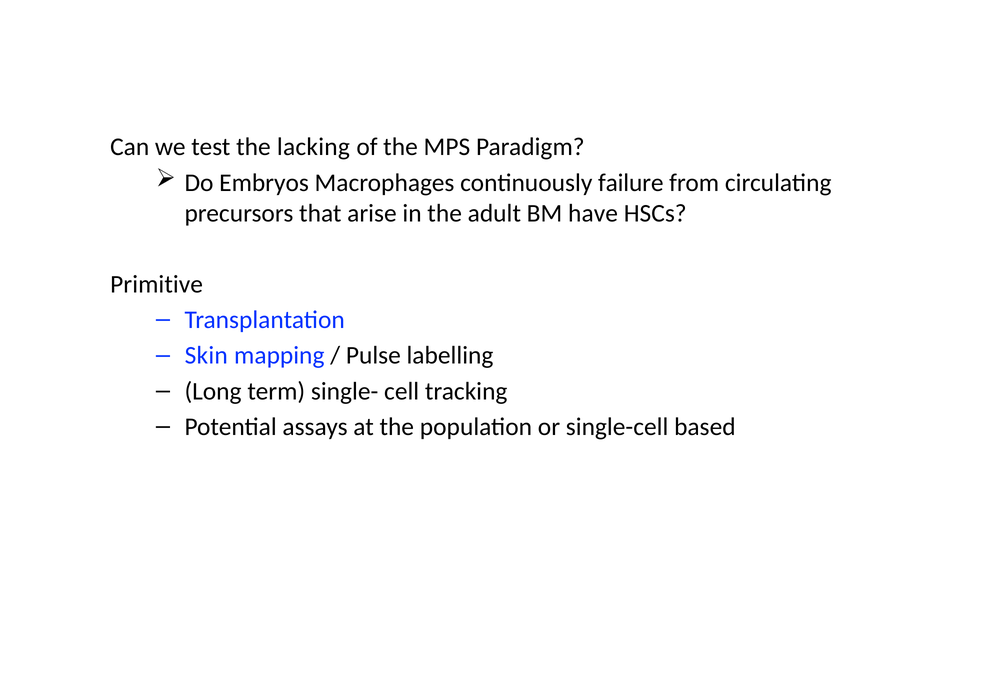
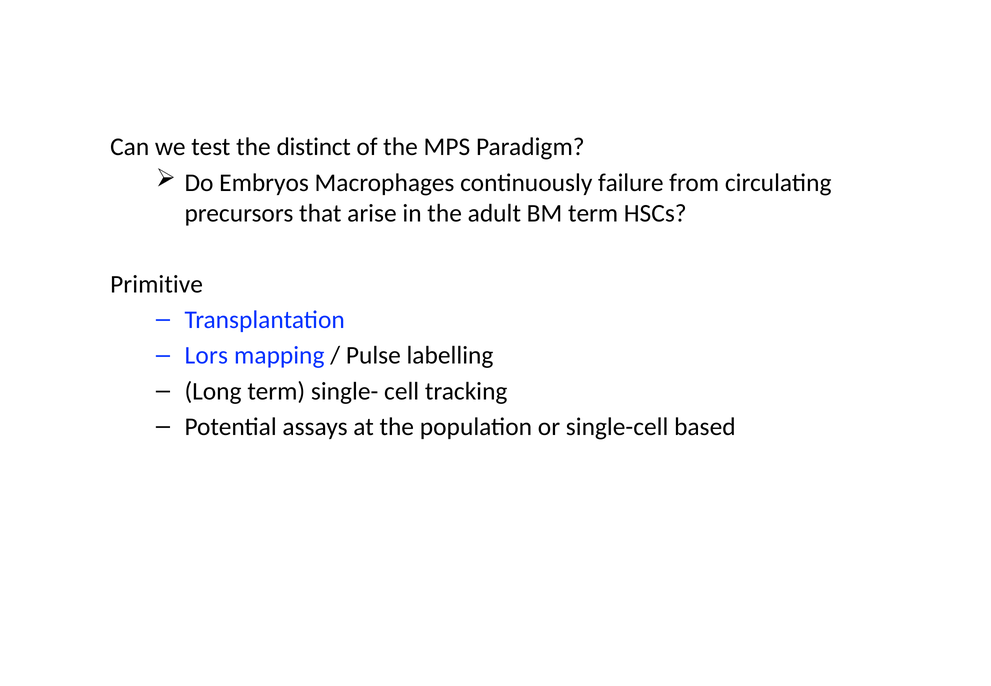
lacking: lacking -> distinct
BM have: have -> term
Skin: Skin -> Lors
